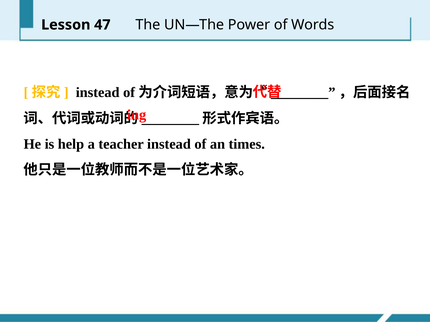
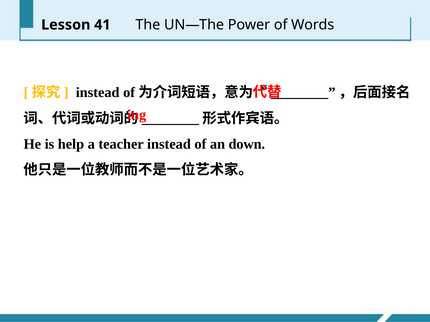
47: 47 -> 41
times: times -> down
